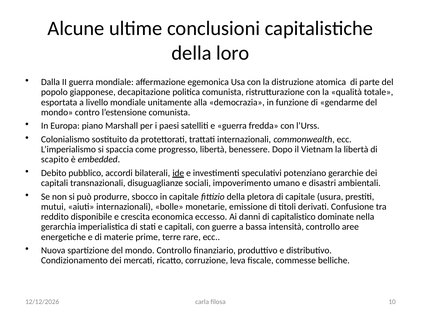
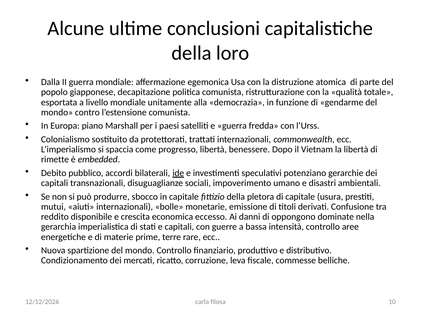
scapito: scapito -> rimette
capitalistico: capitalistico -> oppongono
